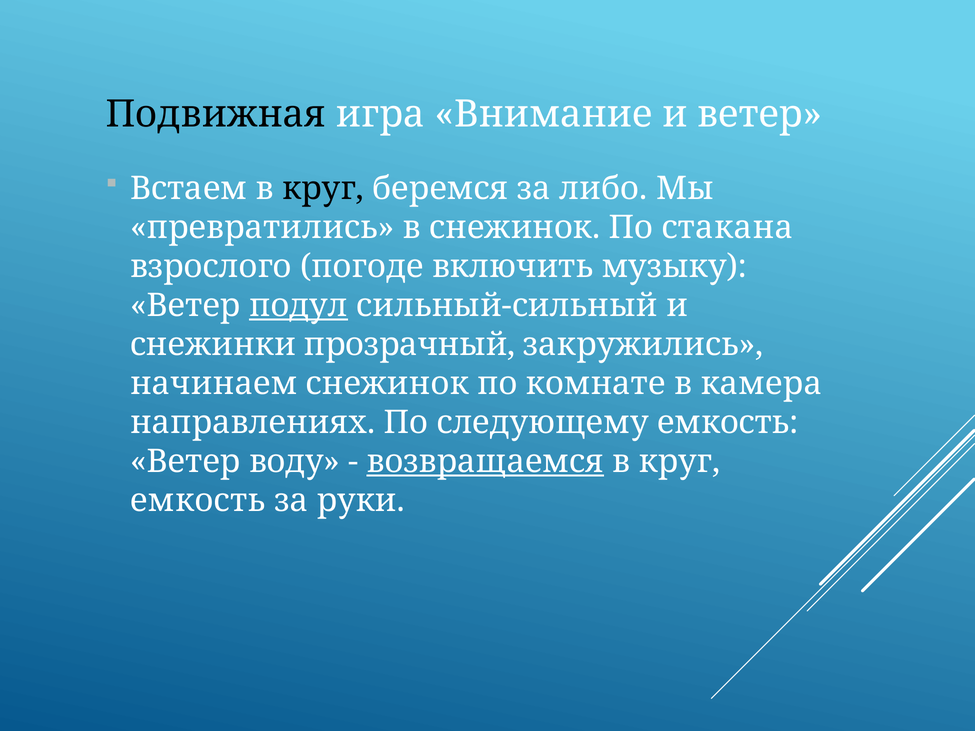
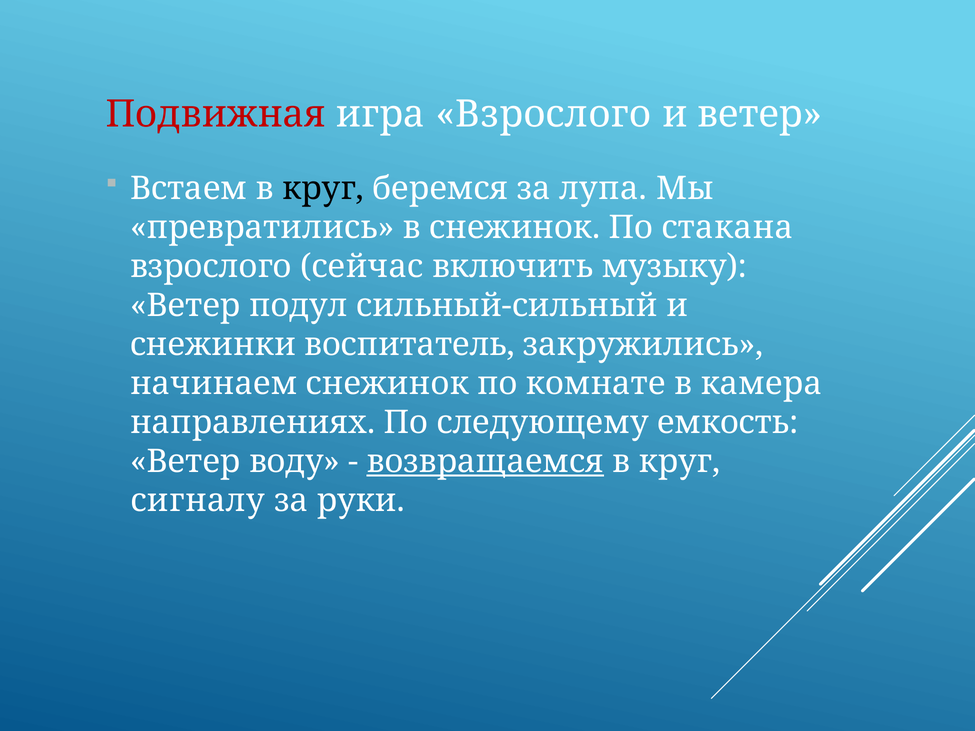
Подвижная colour: black -> red
игра Внимание: Внимание -> Взрослого
либо: либо -> лупа
погоде: погоде -> сейчас
подул underline: present -> none
прозрачный: прозрачный -> воспитатель
емкость at (198, 501): емкость -> сигналу
